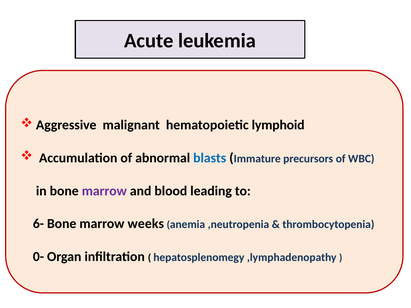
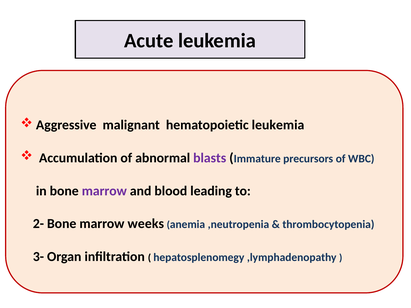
hematopoietic lymphoid: lymphoid -> leukemia
blasts colour: blue -> purple
6-: 6- -> 2-
0-: 0- -> 3-
